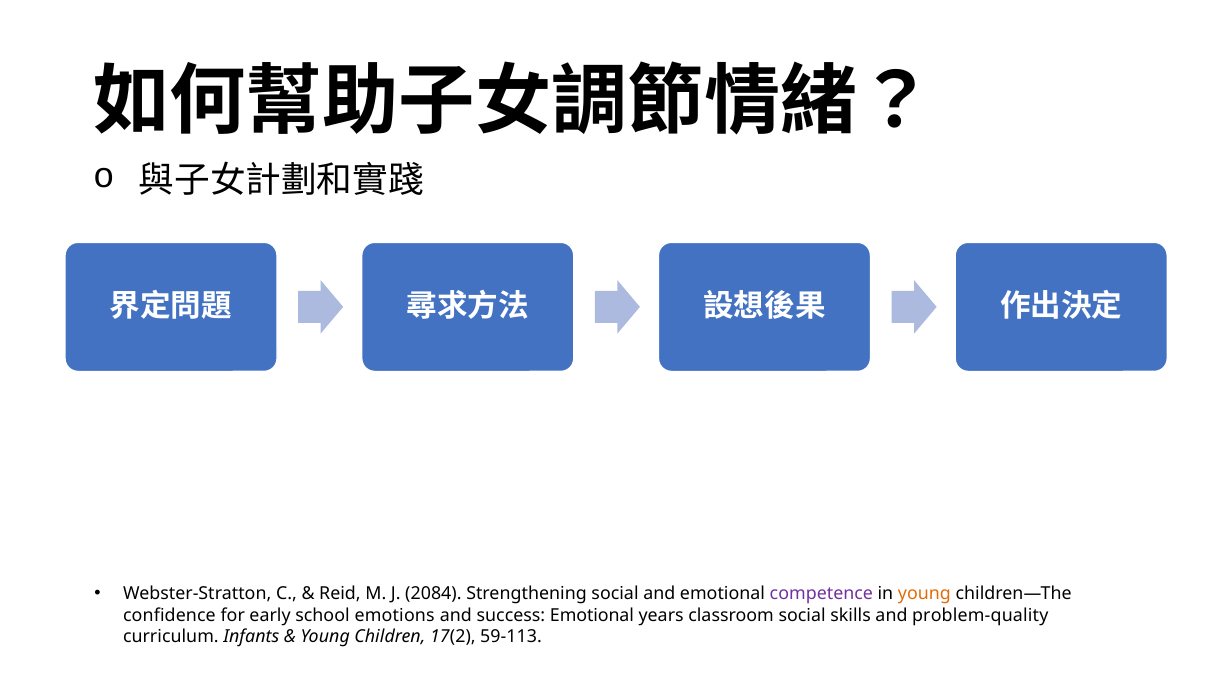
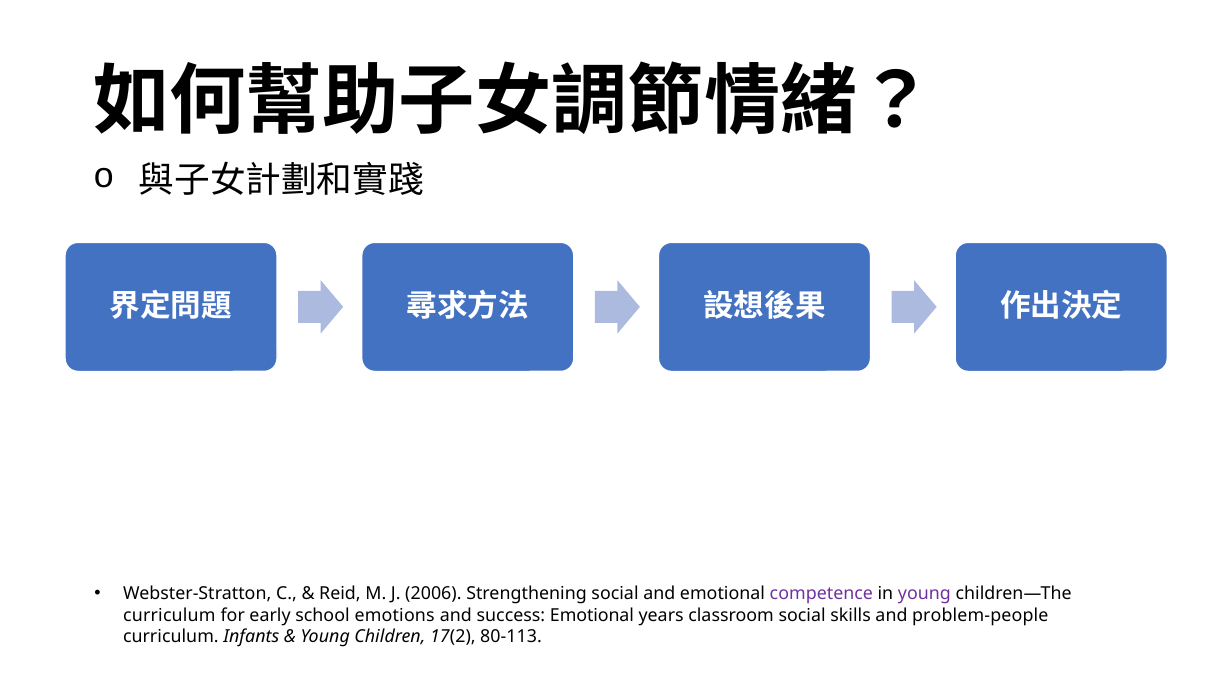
2084: 2084 -> 2006
young at (924, 593) colour: orange -> purple
confidence at (169, 615): confidence -> curriculum
problem-quality: problem-quality -> problem-people
59-113: 59-113 -> 80-113
